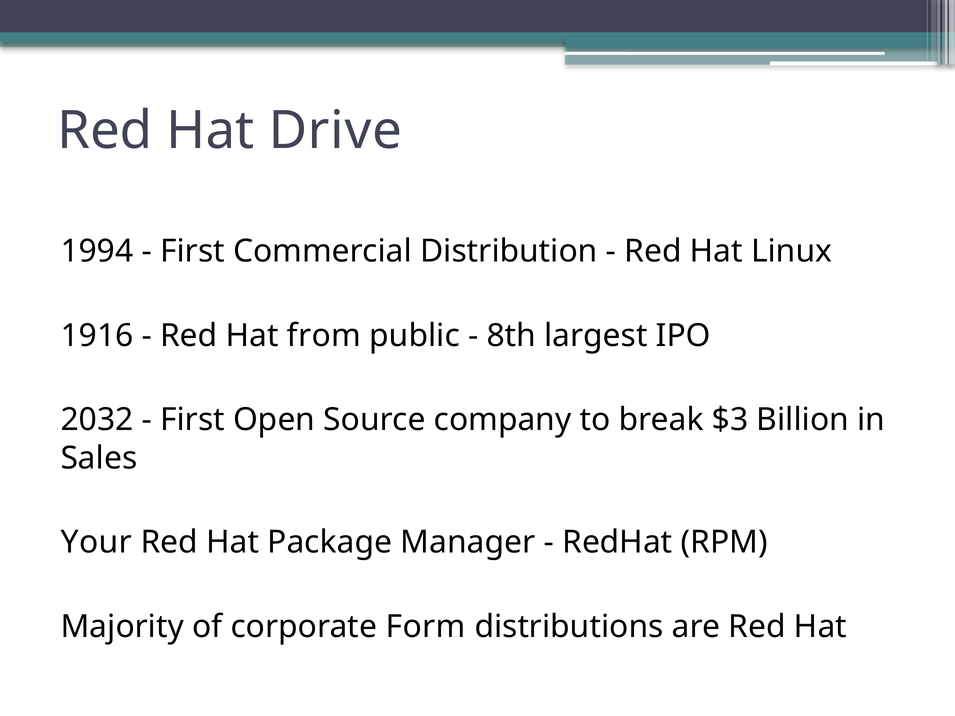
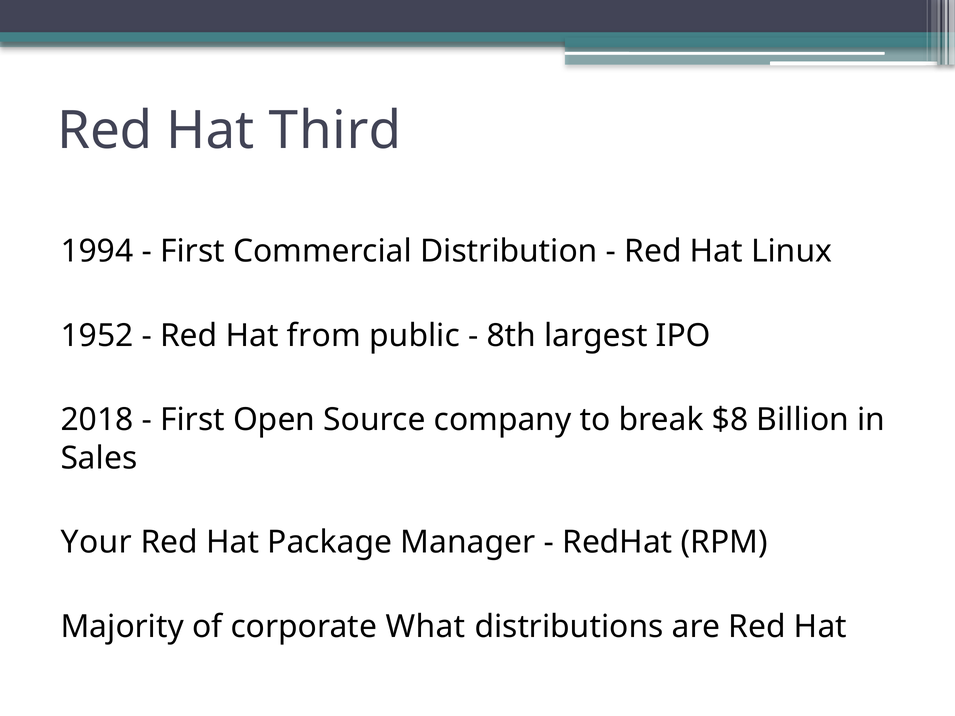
Drive: Drive -> Third
1916: 1916 -> 1952
2032: 2032 -> 2018
$3: $3 -> $8
Form: Form -> What
